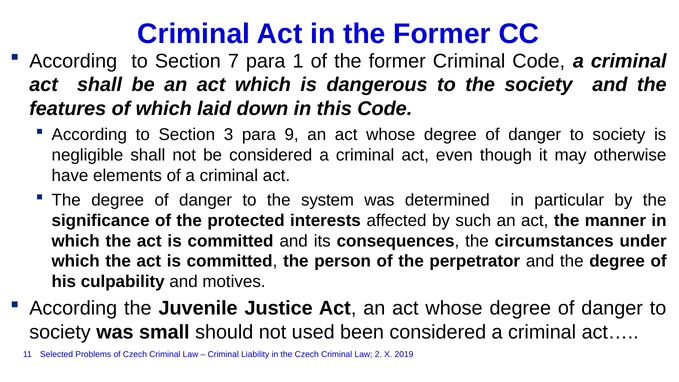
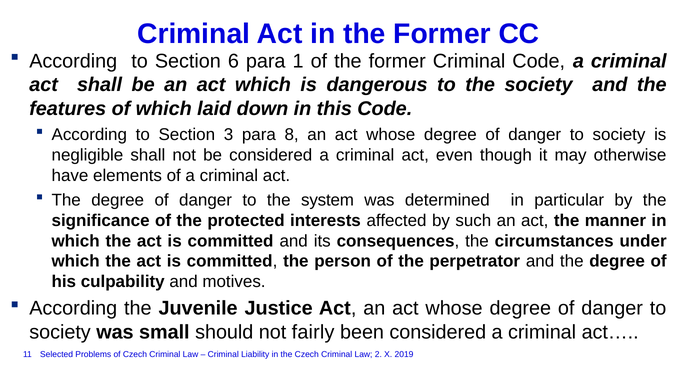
7: 7 -> 6
9: 9 -> 8
used: used -> fairly
